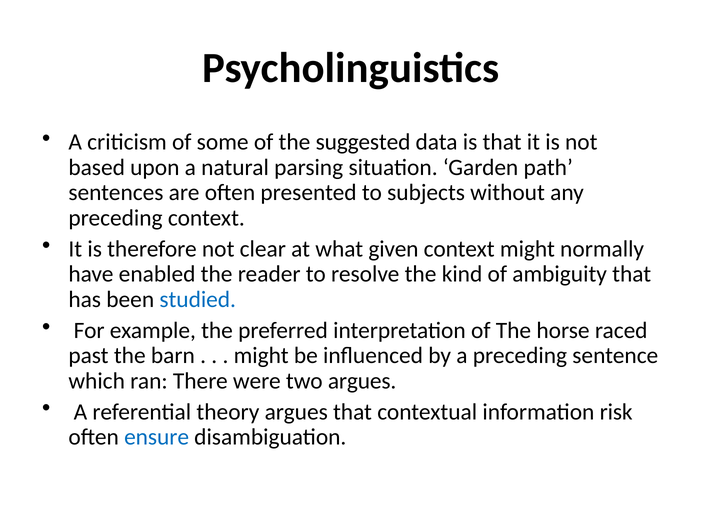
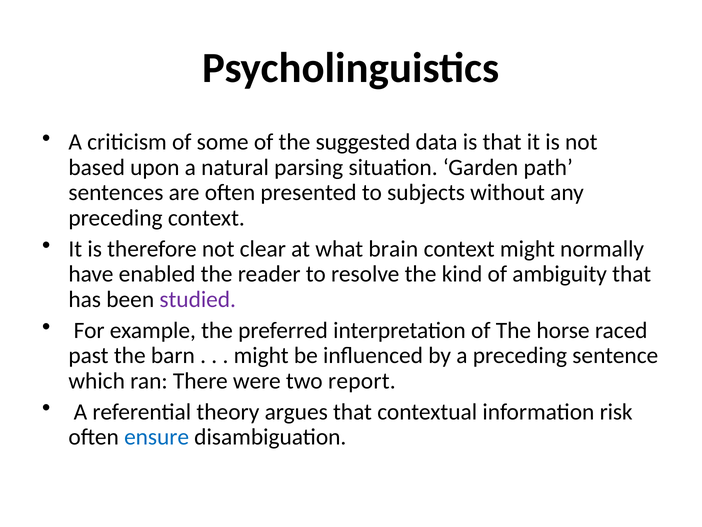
given: given -> brain
studied colour: blue -> purple
two argues: argues -> report
